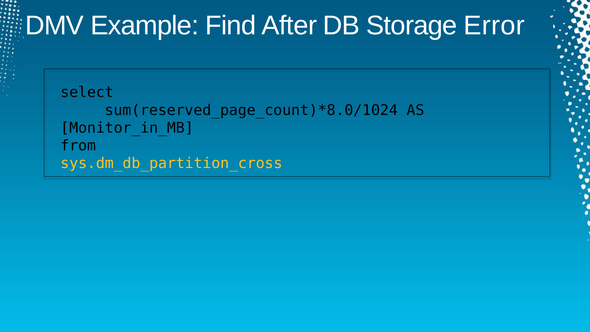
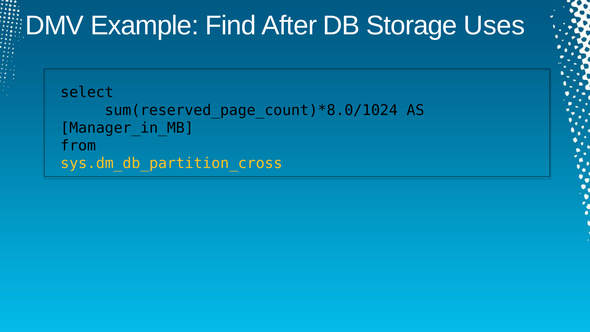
Error: Error -> Uses
Monitor_in_MB: Monitor_in_MB -> Manager_in_MB
